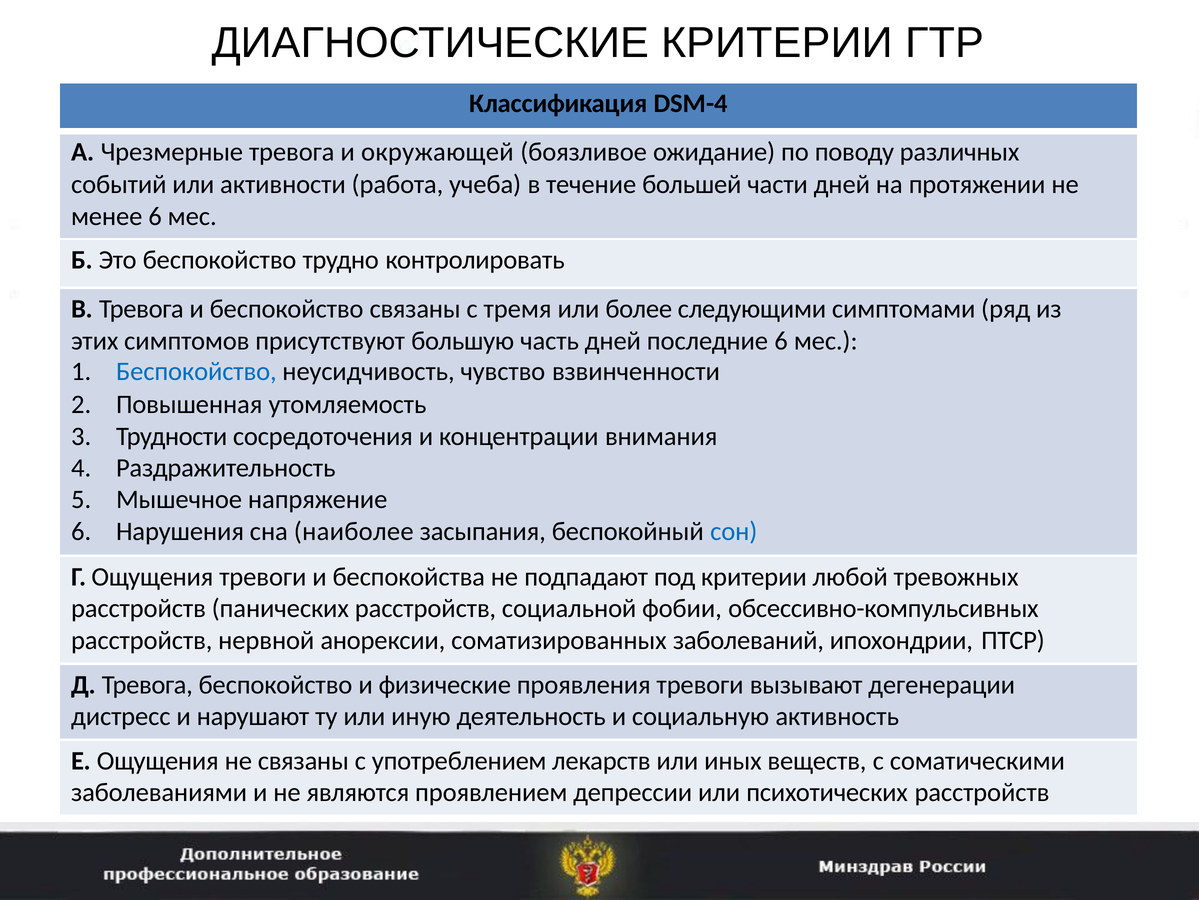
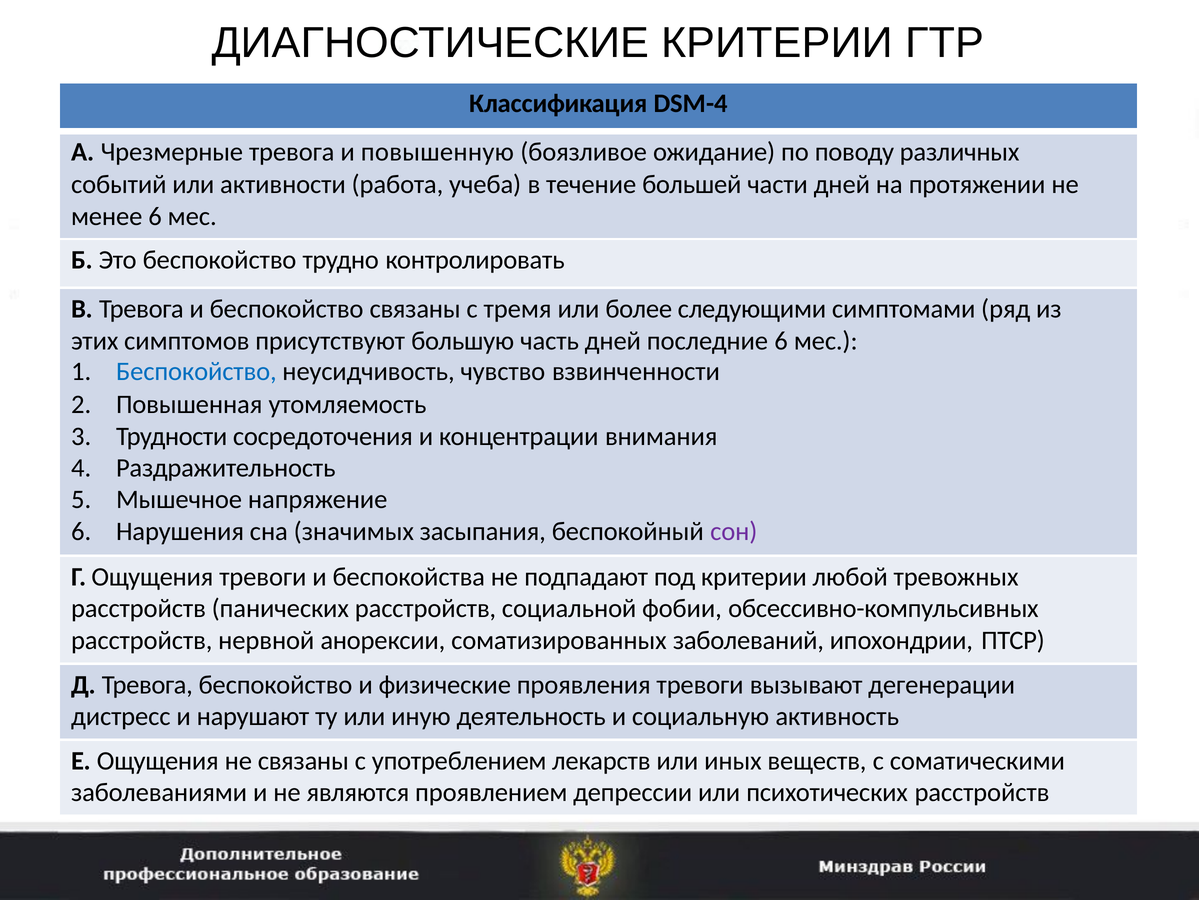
окружающей: окружающей -> повышенную
наиболее: наиболее -> значимых
сон colour: blue -> purple
